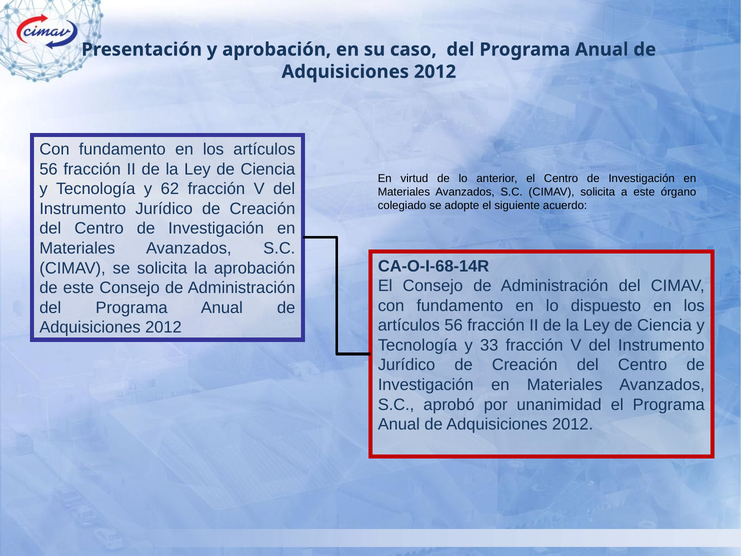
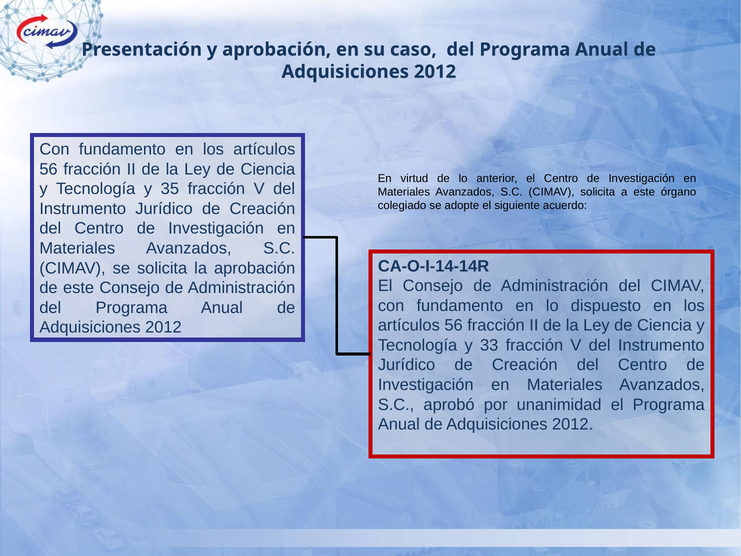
62: 62 -> 35
CA-O-I-68-14R: CA-O-I-68-14R -> CA-O-I-14-14R
